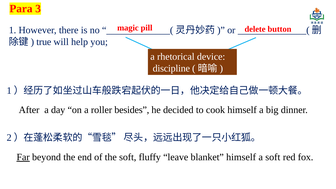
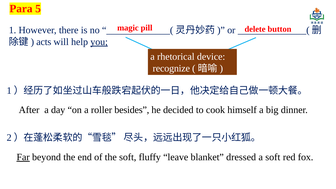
3: 3 -> 5
true: true -> acts
you underline: none -> present
discipline: discipline -> recognize
blanket himself: himself -> dressed
